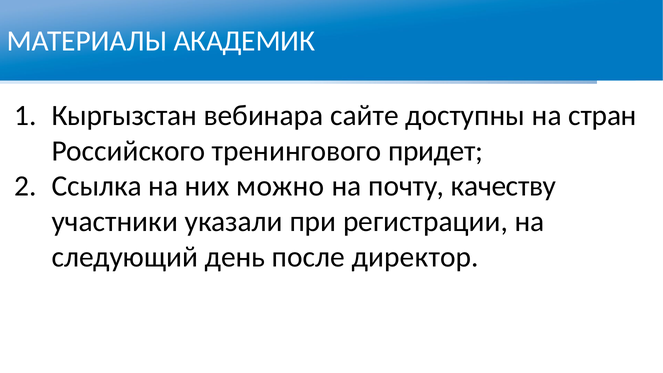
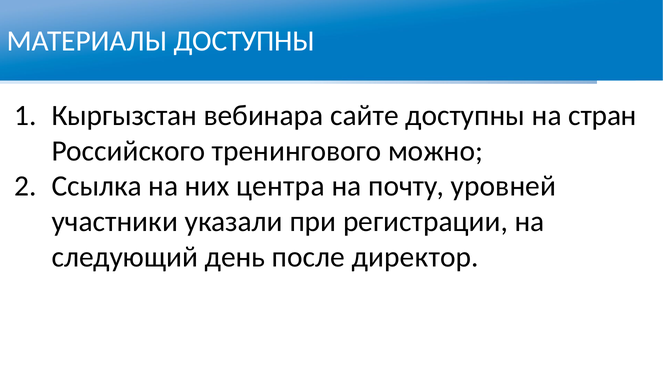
МАТЕРИАЛЫ АКАДЕМИК: АКАДЕМИК -> ДОСТУПНЫ
придет: придет -> можно
можно: можно -> центра
качеству: качеству -> уровней
